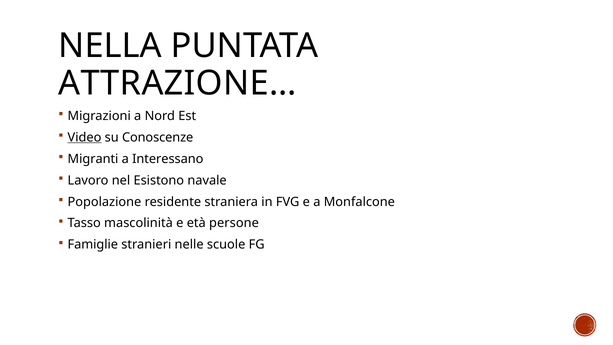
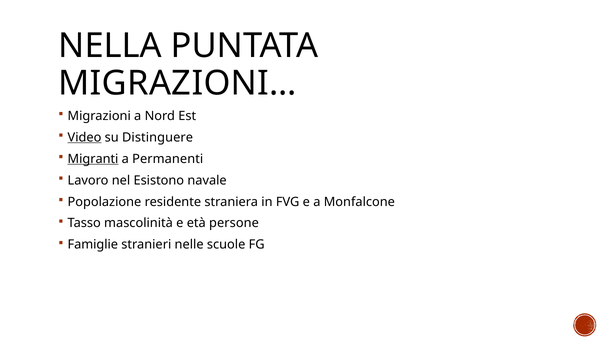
ATTRAZIONE…: ATTRAZIONE… -> MIGRAZIONI…
Conoscenze: Conoscenze -> Distinguere
Migranti underline: none -> present
Interessano: Interessano -> Permanenti
